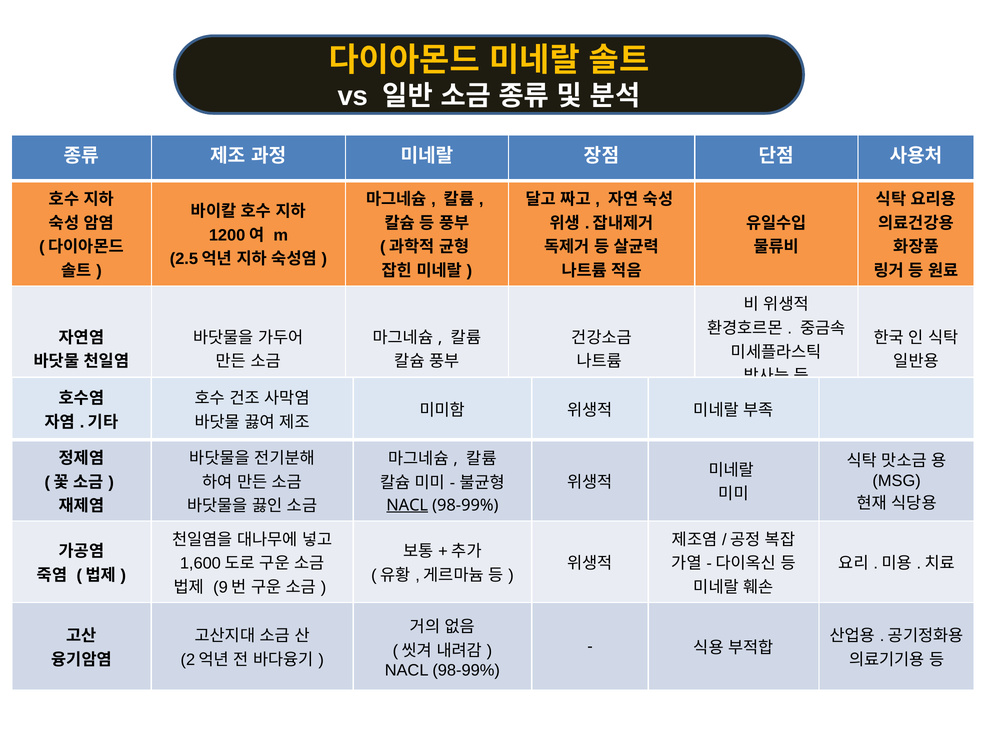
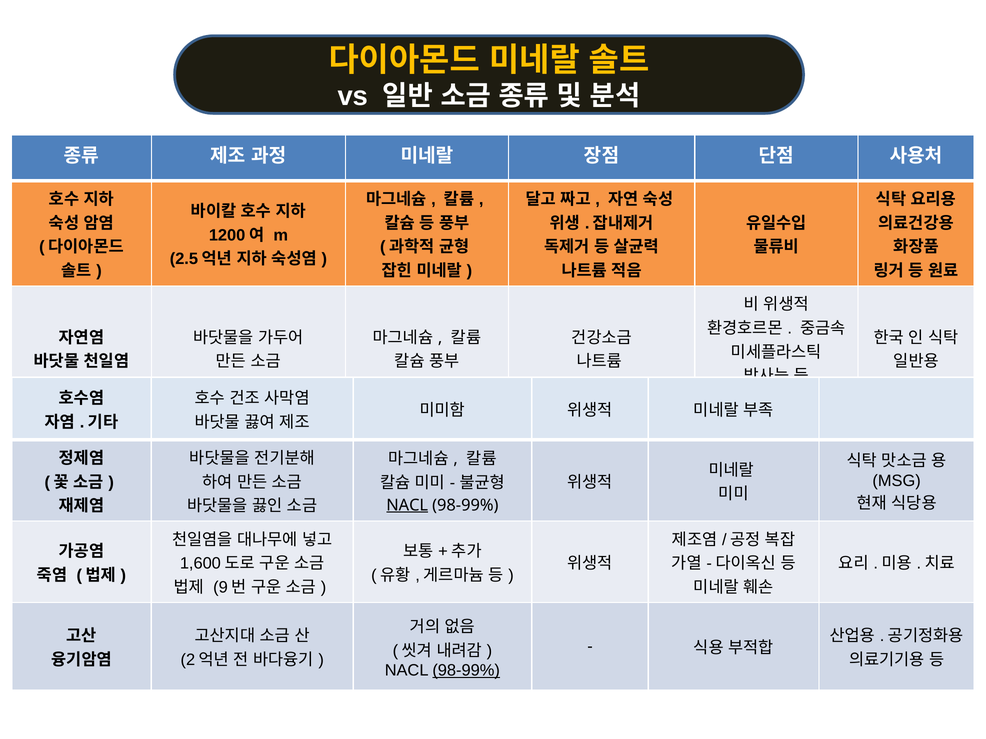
98-99% at (466, 671) underline: none -> present
